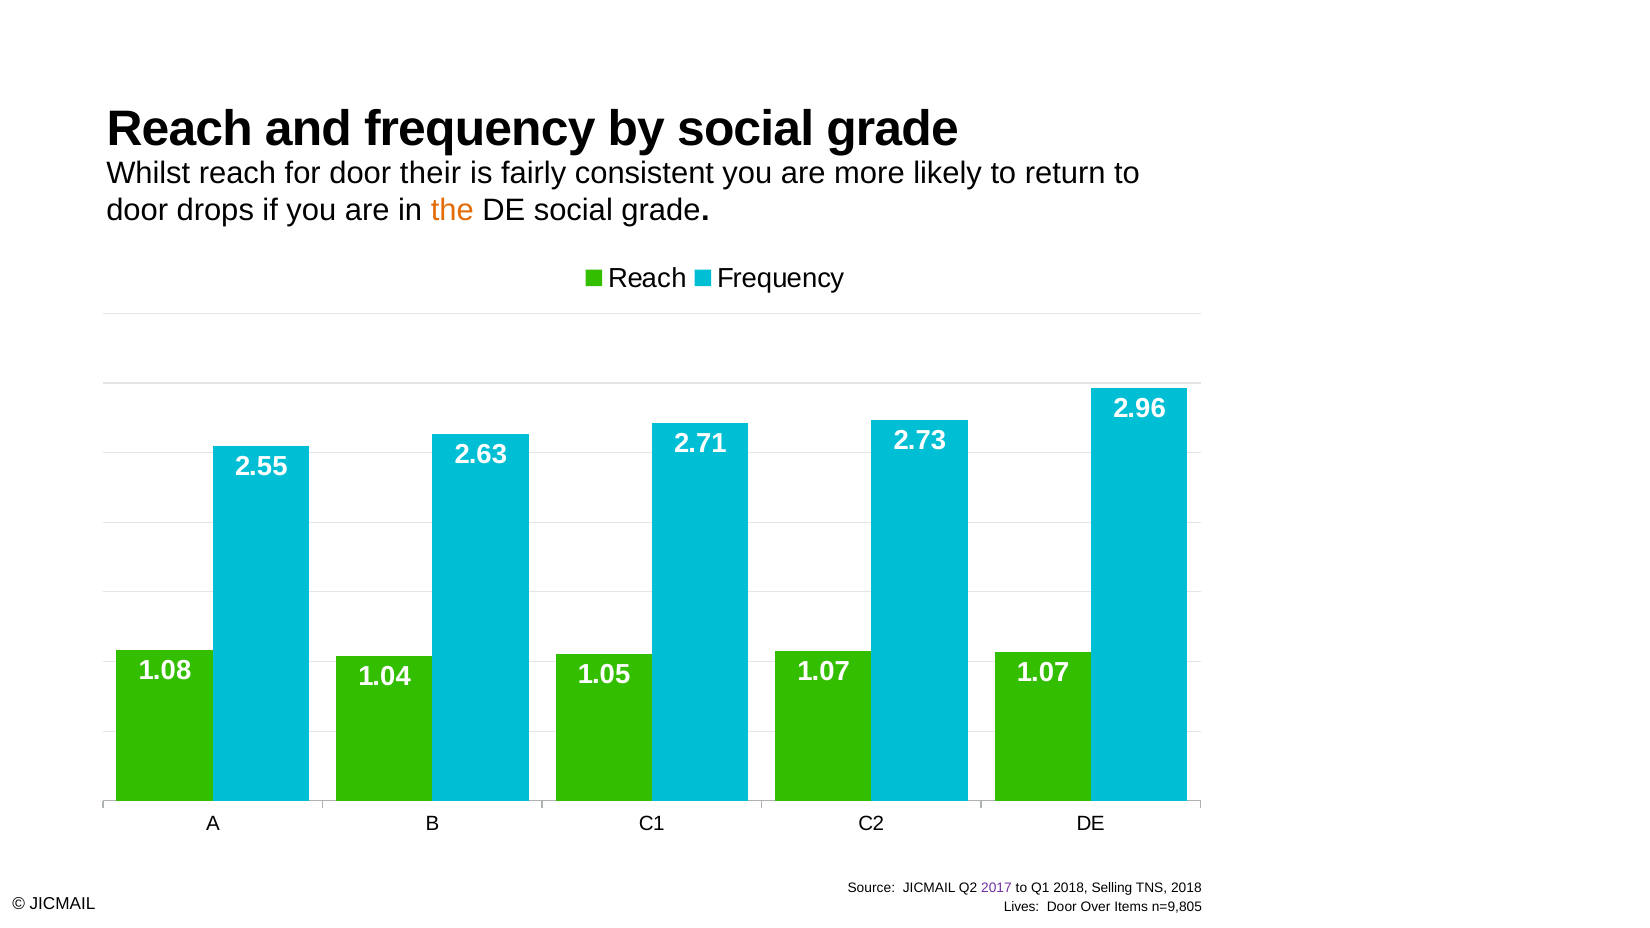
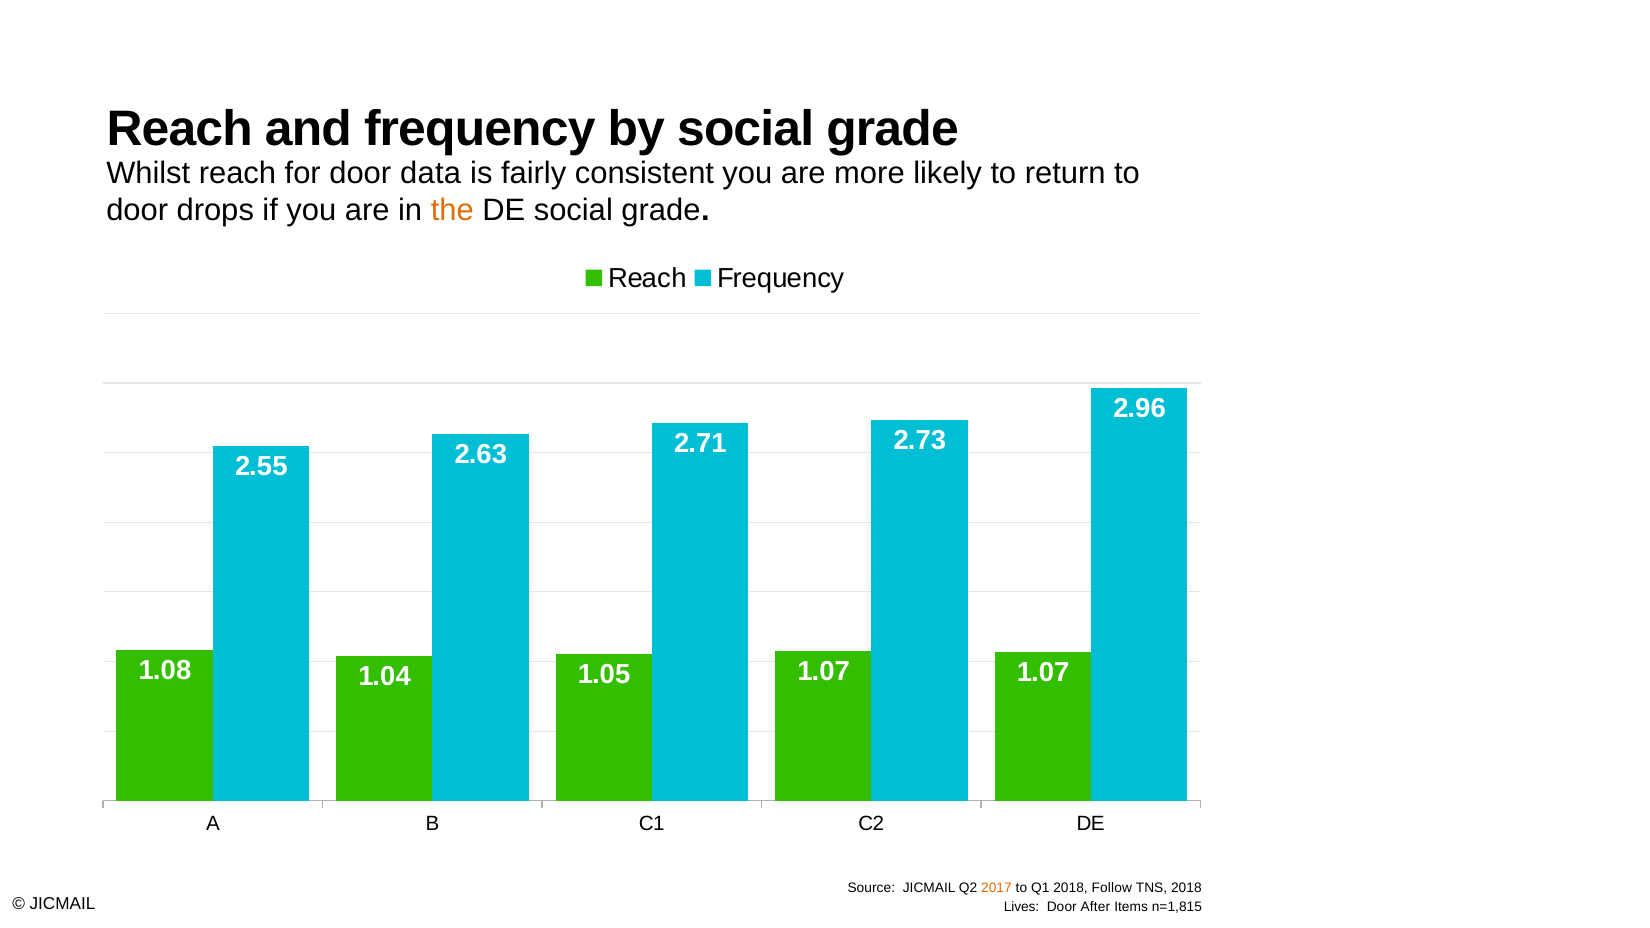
their: their -> data
2017 colour: purple -> orange
Selling: Selling -> Follow
Over: Over -> After
n=9,805: n=9,805 -> n=1,815
